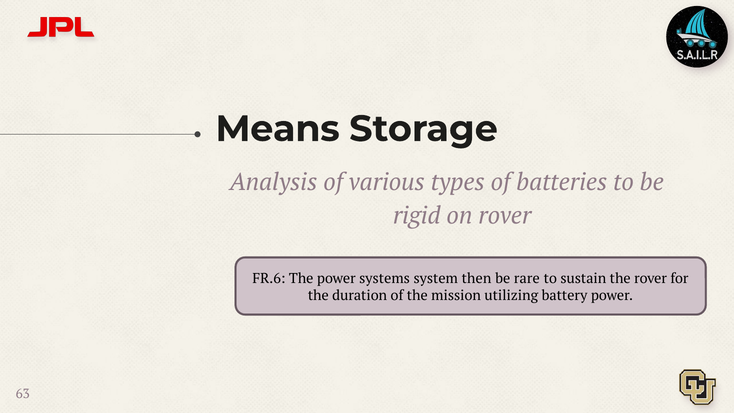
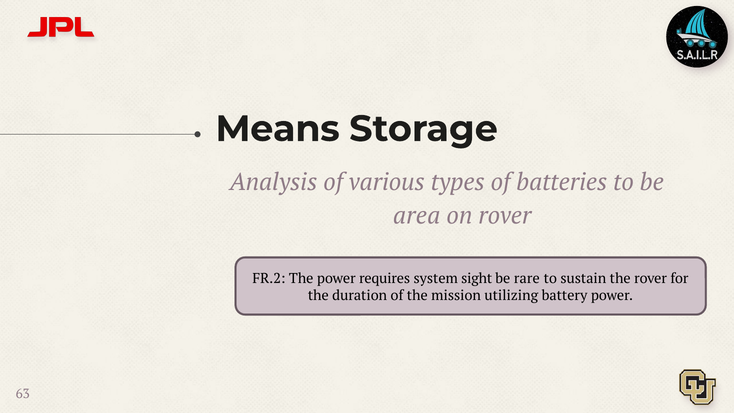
rigid: rigid -> area
FR.6: FR.6 -> FR.2
systems: systems -> requires
then: then -> sight
